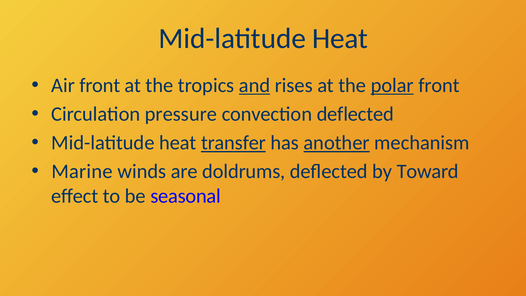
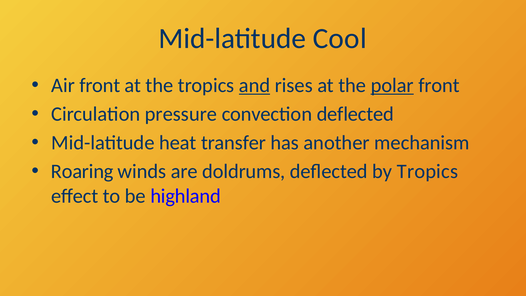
Heat at (340, 39): Heat -> Cool
transfer underline: present -> none
another underline: present -> none
Marine: Marine -> Roaring
by Toward: Toward -> Tropics
seasonal: seasonal -> highland
